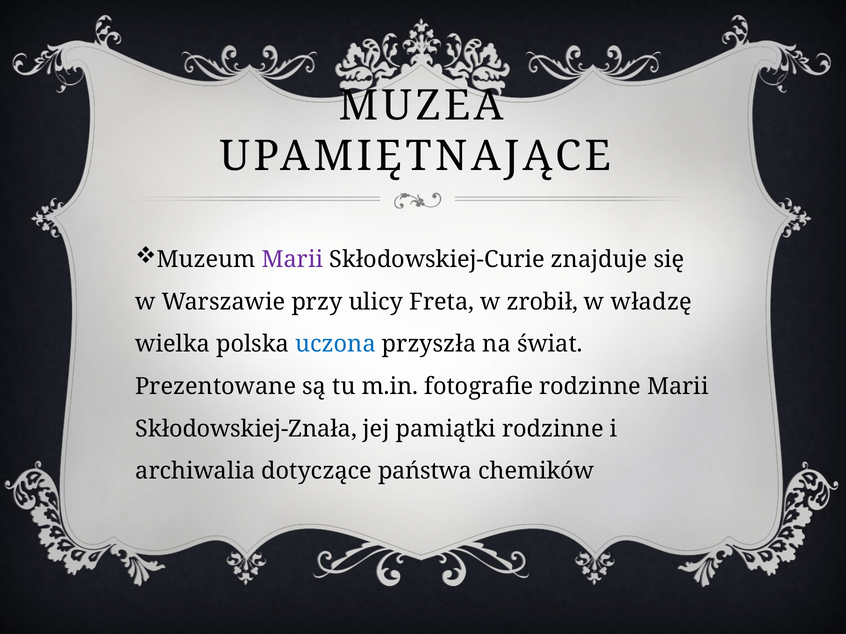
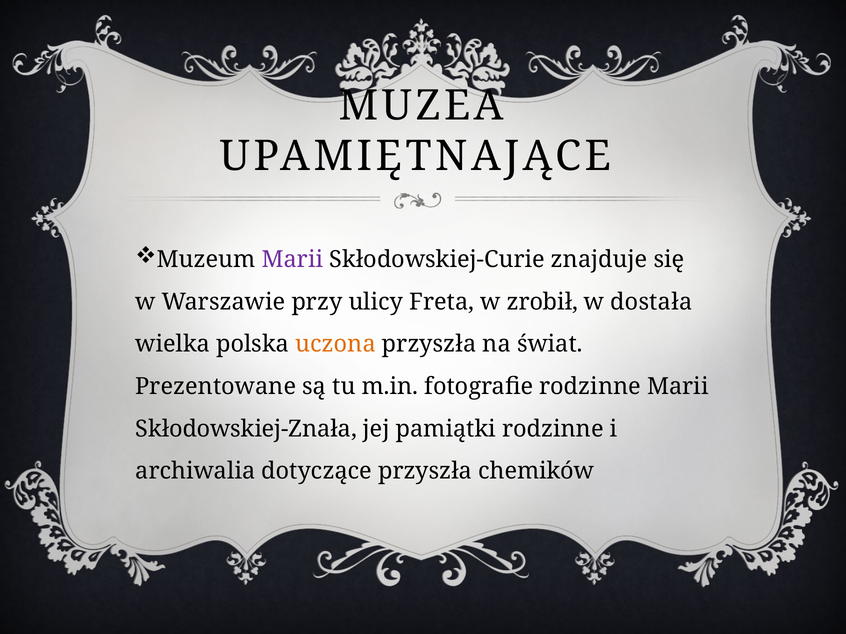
władzę: władzę -> dostała
uczona colour: blue -> orange
dotyczące państwa: państwa -> przyszła
